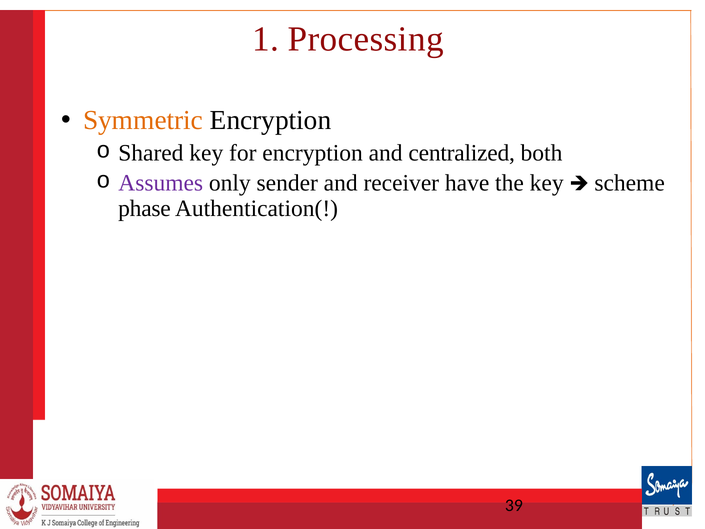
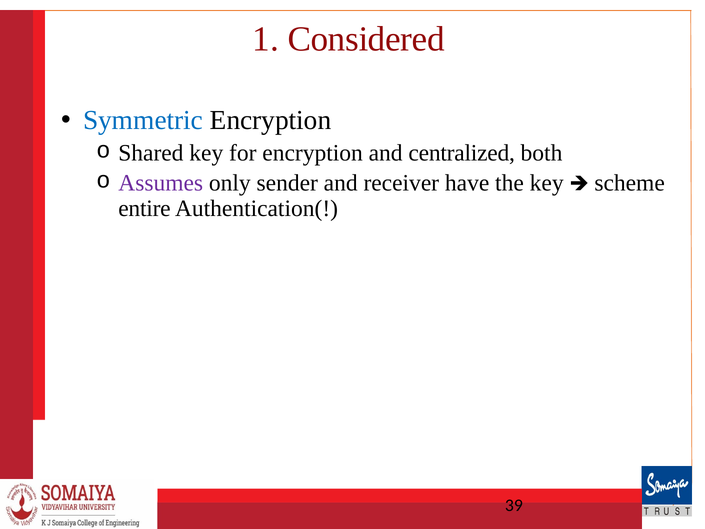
Processing: Processing -> Considered
Symmetric colour: orange -> blue
phase: phase -> entire
